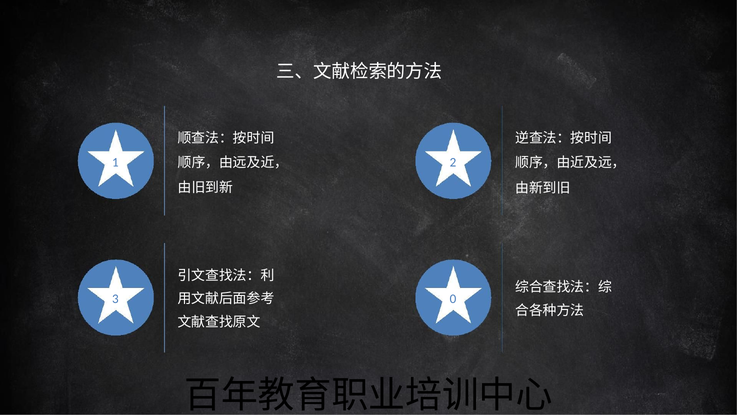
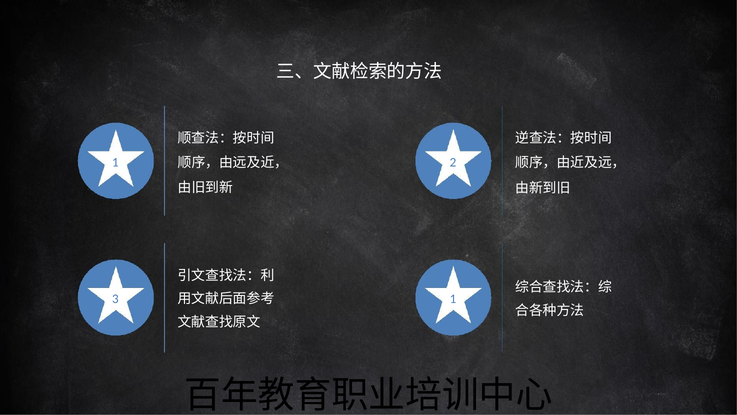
3 0: 0 -> 1
